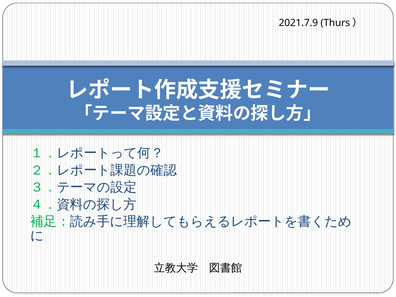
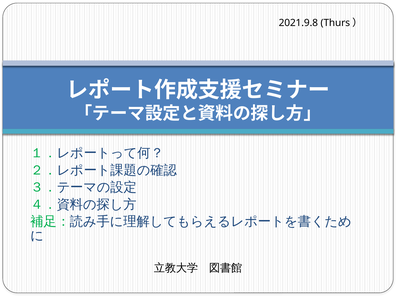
2021.7.9: 2021.7.9 -> 2021.9.8
